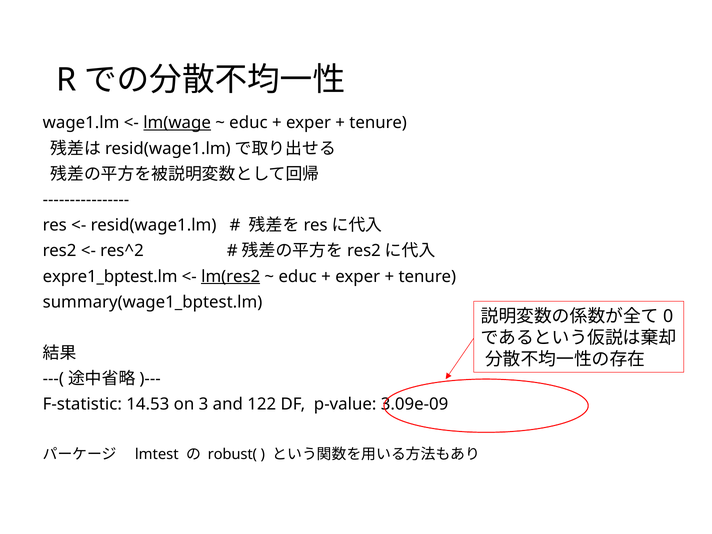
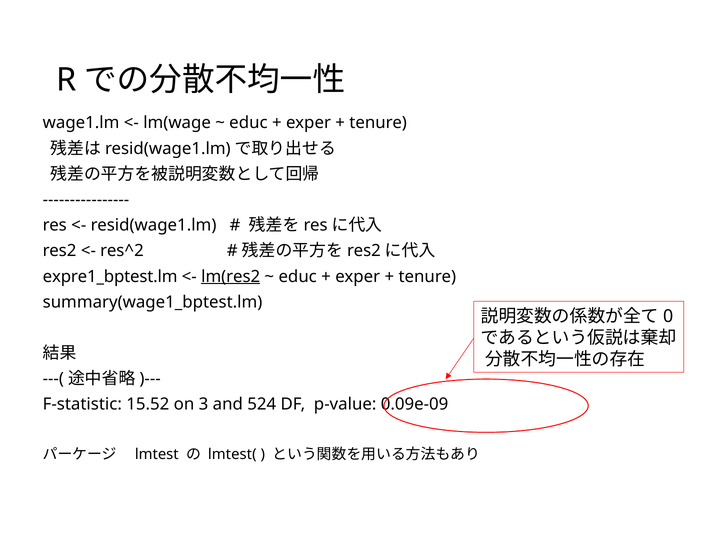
lm(wage underline: present -> none
14.53: 14.53 -> 15.52
122: 122 -> 524
3.09e-09: 3.09e-09 -> 0.09e-09
robust(: robust( -> lmtest(
